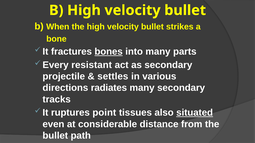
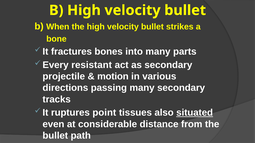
bones underline: present -> none
settles: settles -> motion
radiates: radiates -> passing
